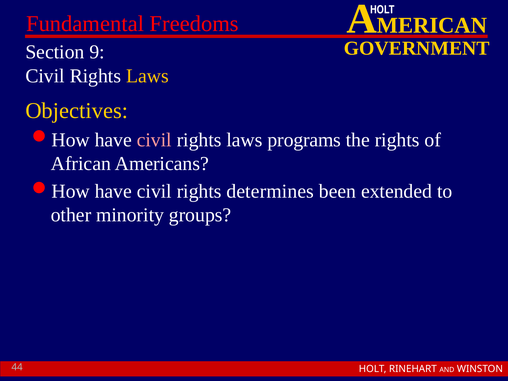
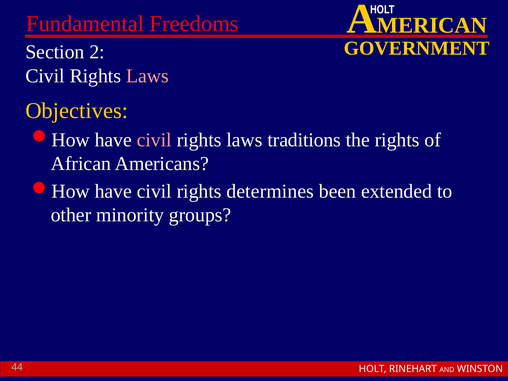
9: 9 -> 2
Laws at (147, 76) colour: yellow -> pink
programs: programs -> traditions
